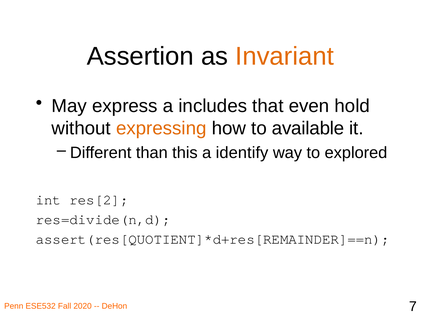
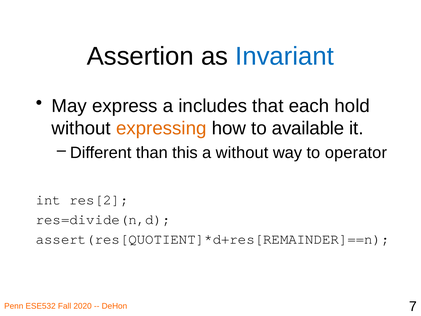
Invariant colour: orange -> blue
even: even -> each
a identify: identify -> without
explored: explored -> operator
